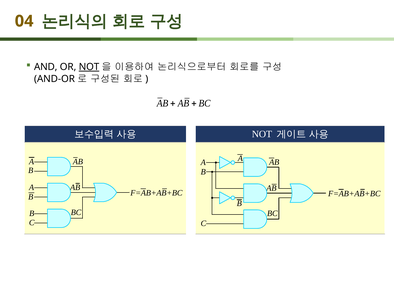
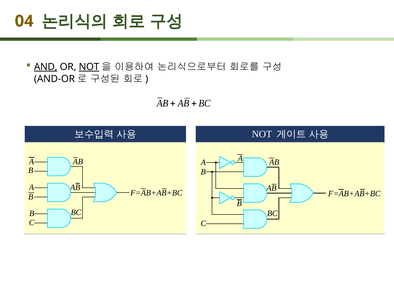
AND underline: none -> present
